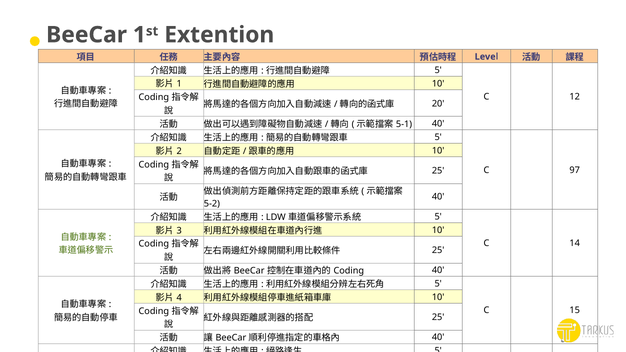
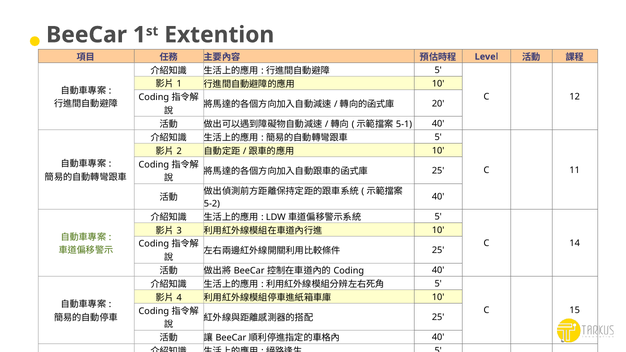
97: 97 -> 11
